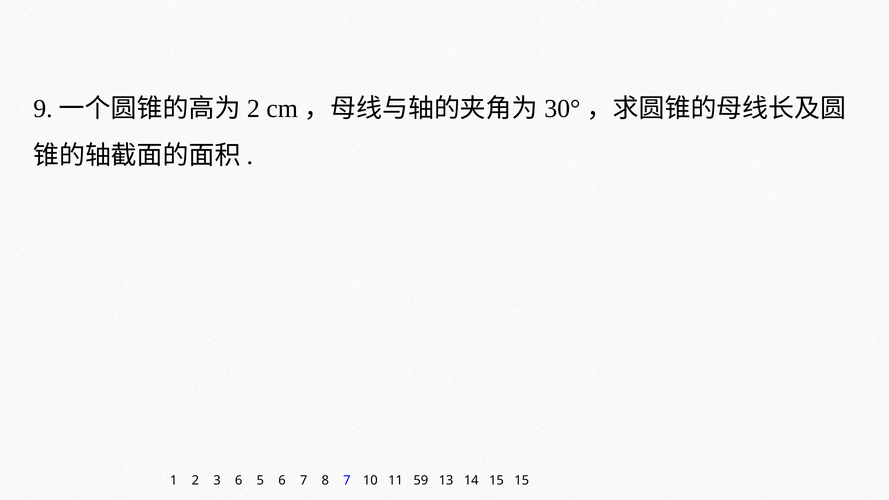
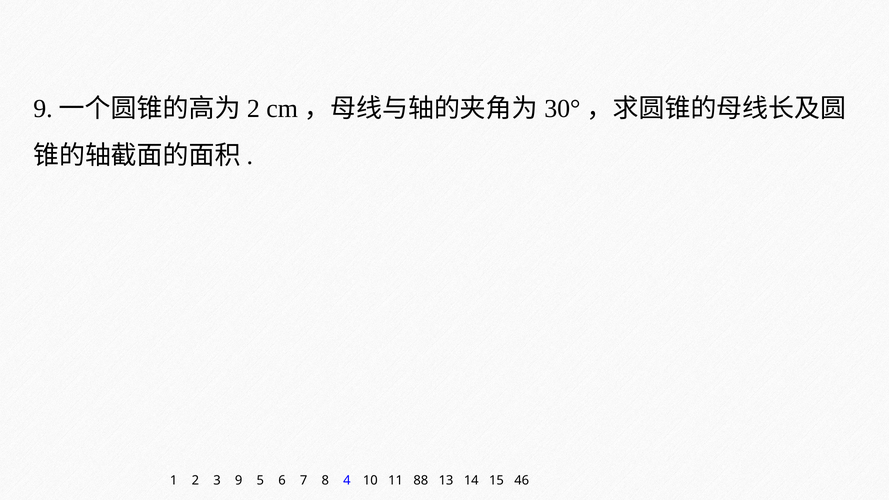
3 6: 6 -> 9
8 7: 7 -> 4
59: 59 -> 88
15 15: 15 -> 46
